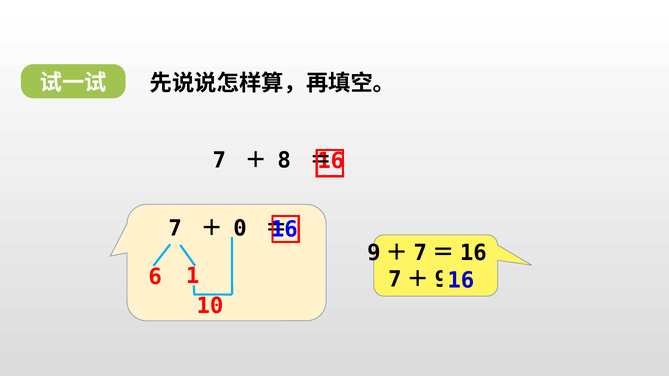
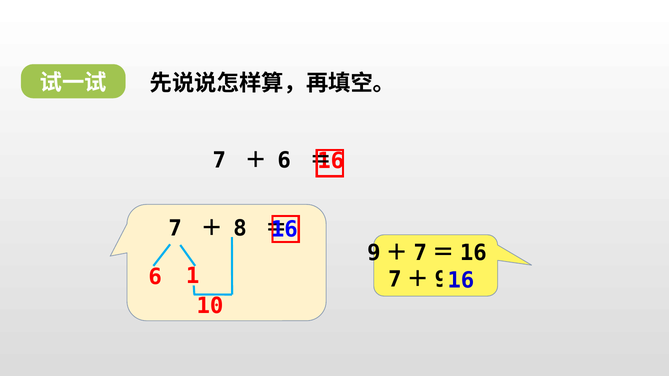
8 at (284, 160): 8 -> 6
0: 0 -> 8
